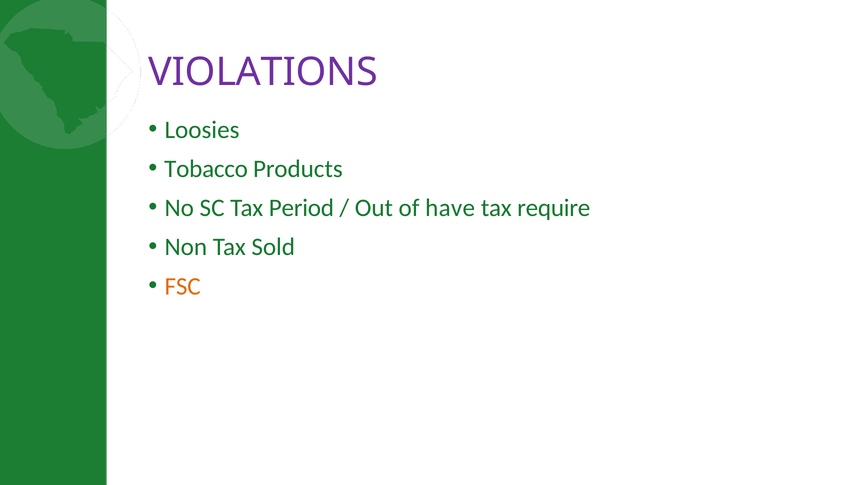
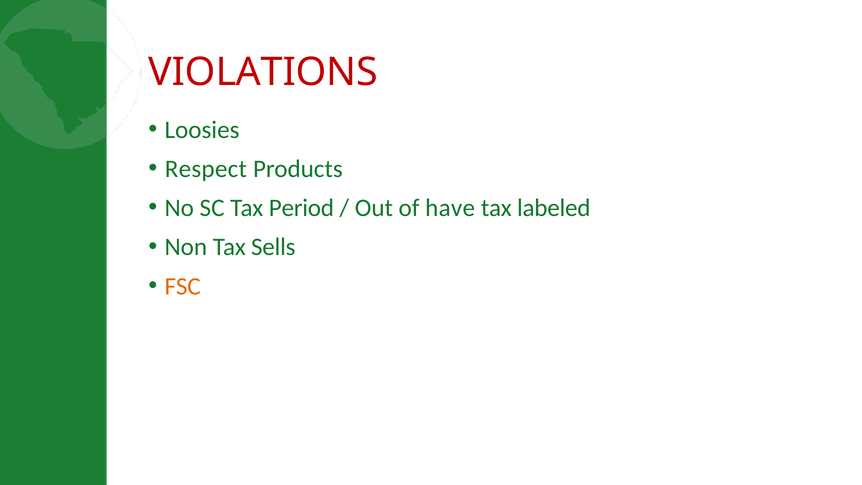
VIOLATIONS colour: purple -> red
Tobacco: Tobacco -> Respect
require: require -> labeled
Sold: Sold -> Sells
